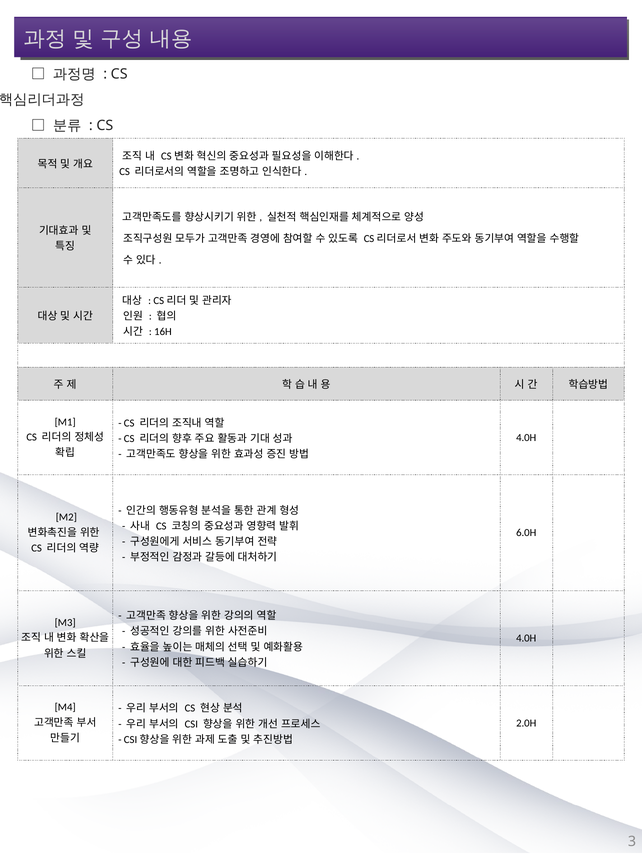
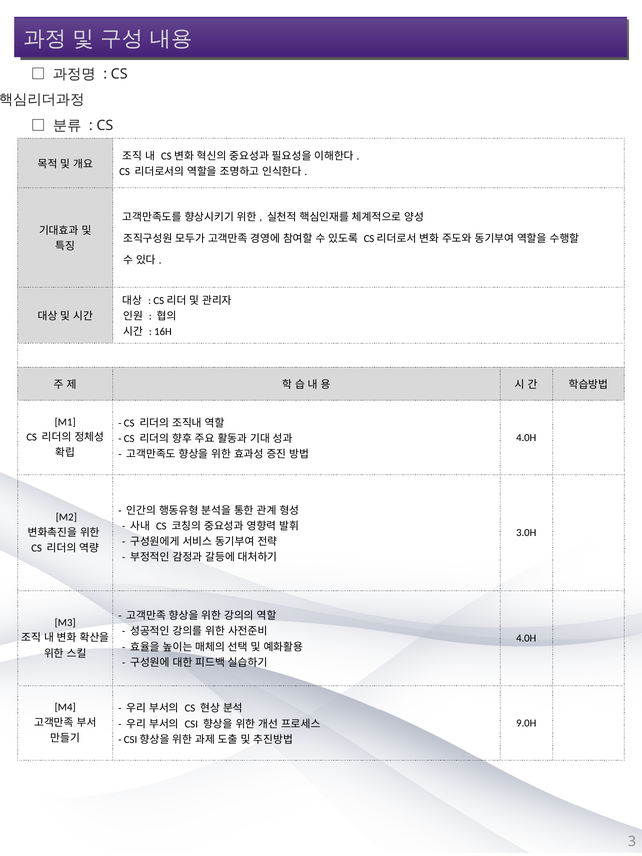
6.0H: 6.0H -> 3.0H
2.0H: 2.0H -> 9.0H
